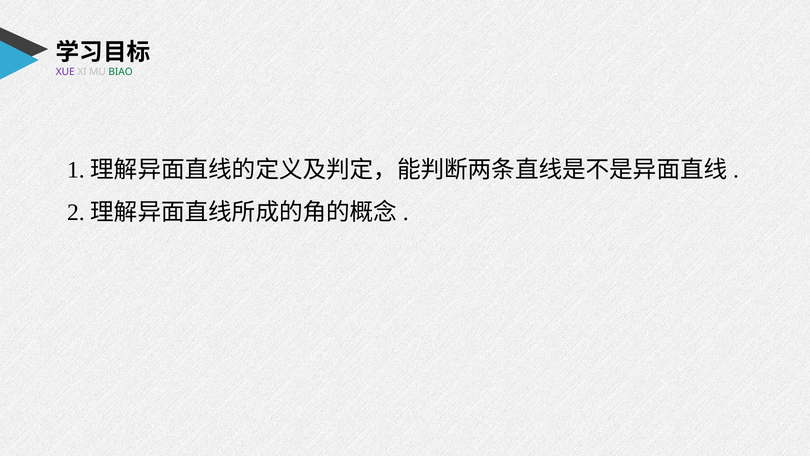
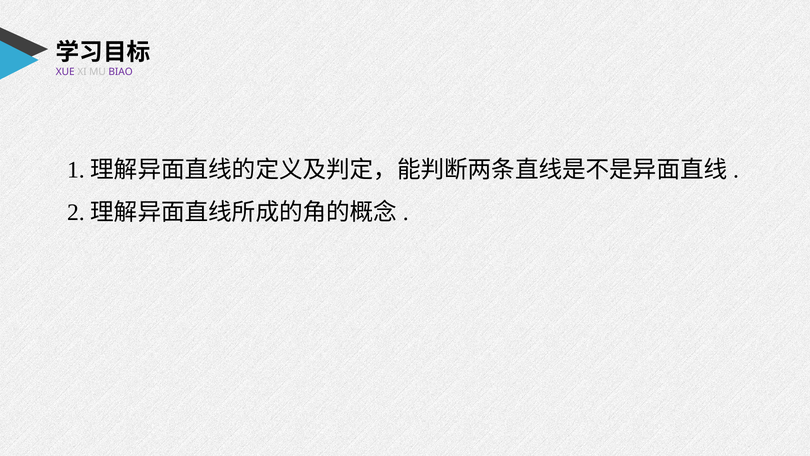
BIAO colour: green -> purple
